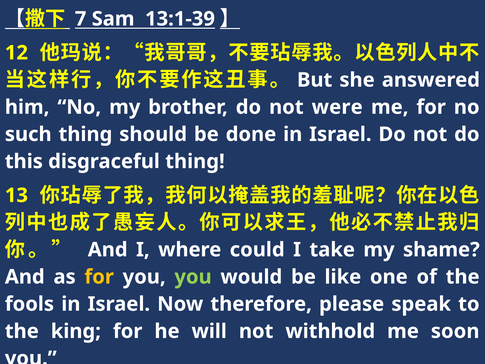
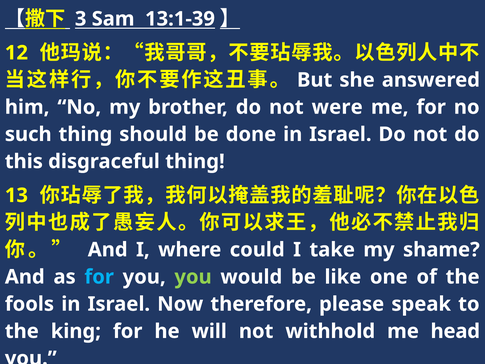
7: 7 -> 3
for at (99, 277) colour: yellow -> light blue
soon: soon -> head
